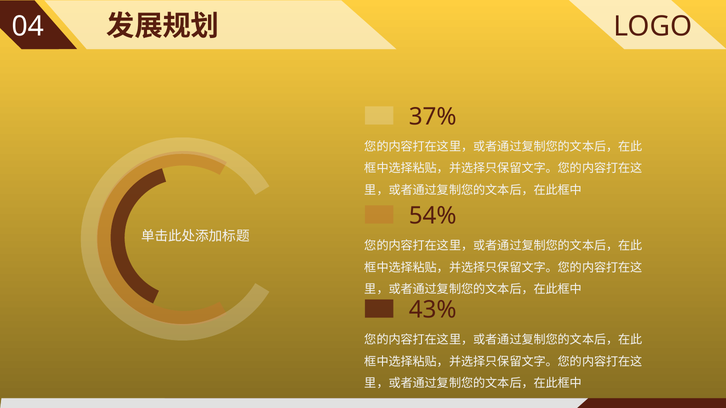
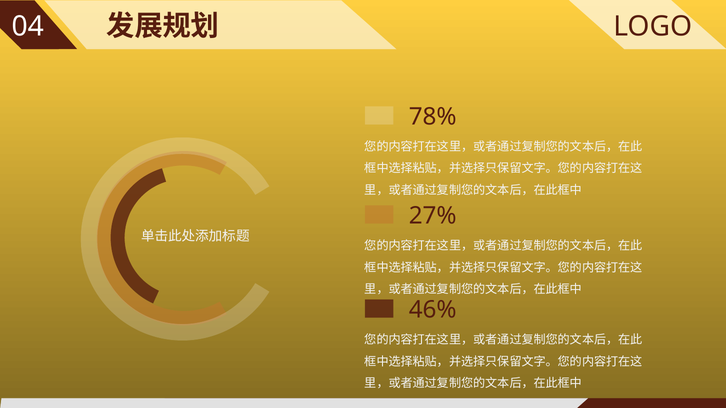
37%: 37% -> 78%
54%: 54% -> 27%
43%: 43% -> 46%
